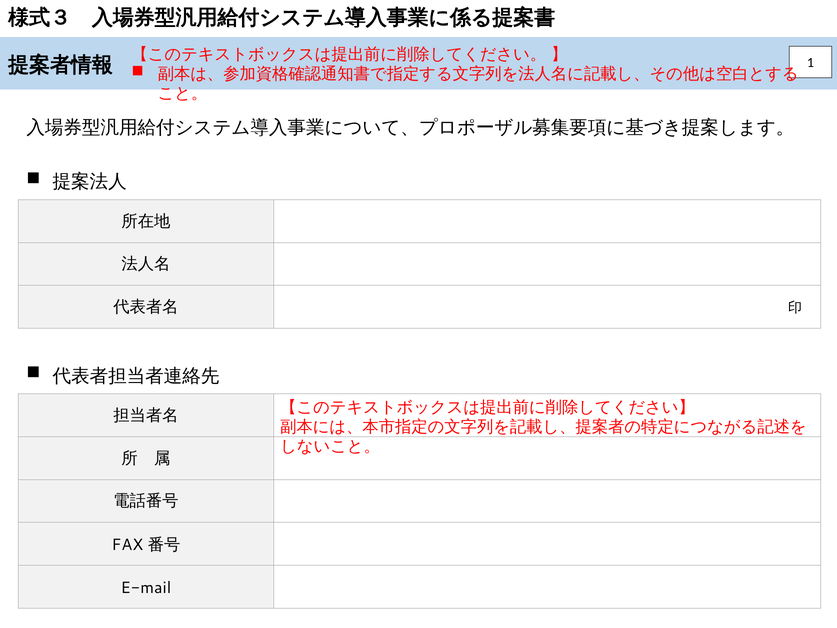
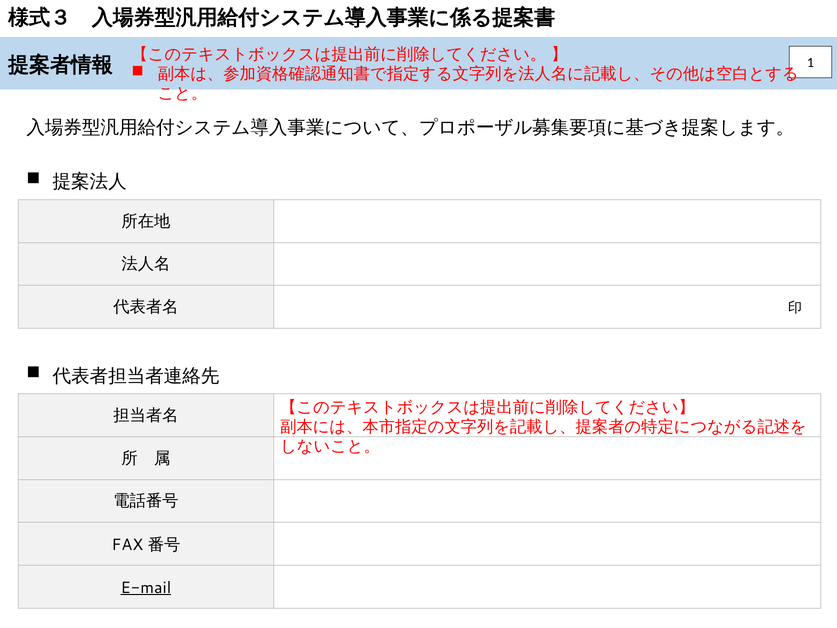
E-mail underline: none -> present
